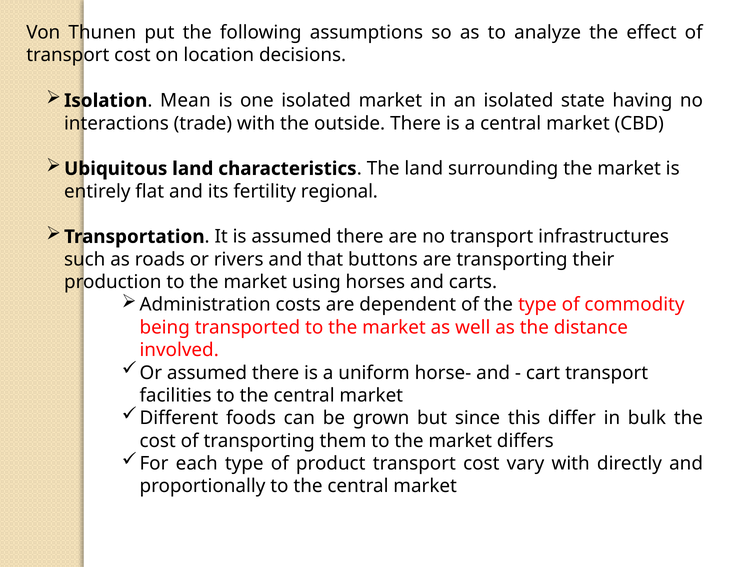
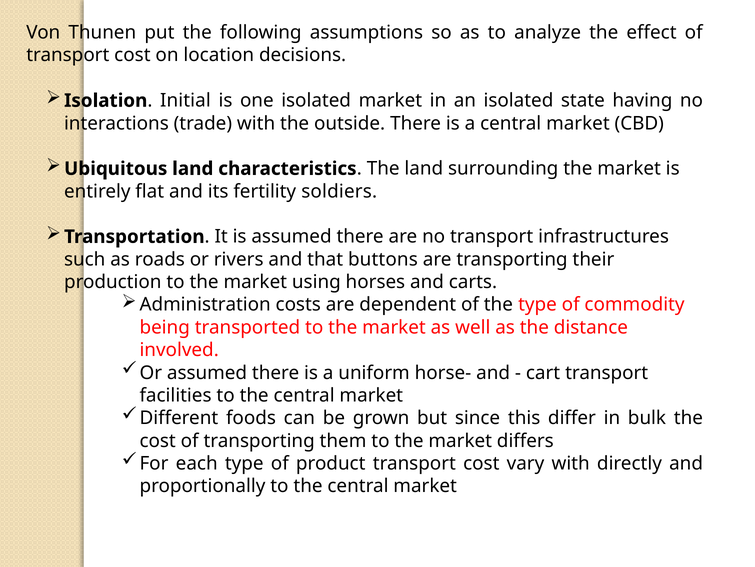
Mean: Mean -> Initial
regional: regional -> soldiers
